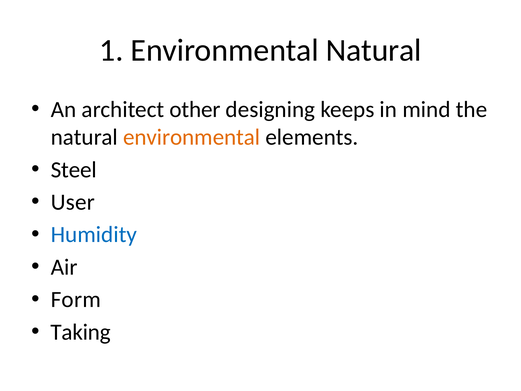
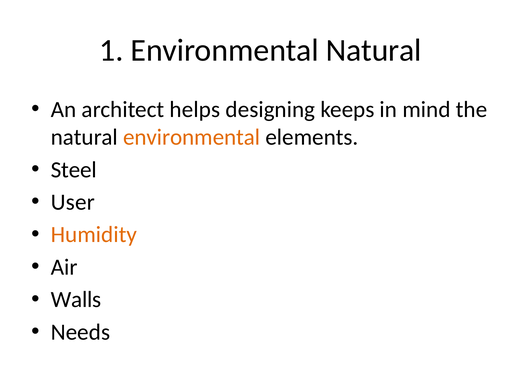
other: other -> helps
Humidity colour: blue -> orange
Form: Form -> Walls
Taking: Taking -> Needs
